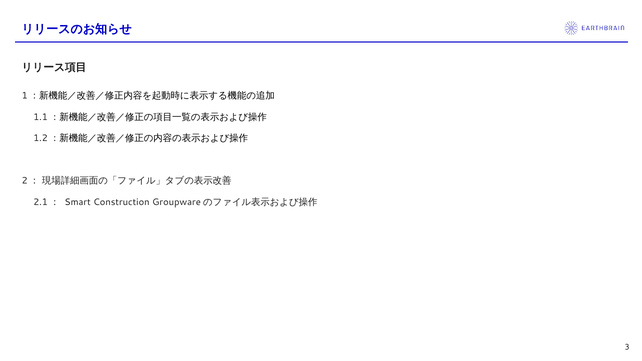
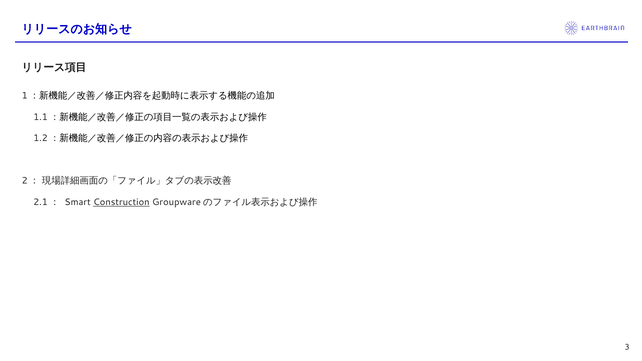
Construction underline: none -> present
